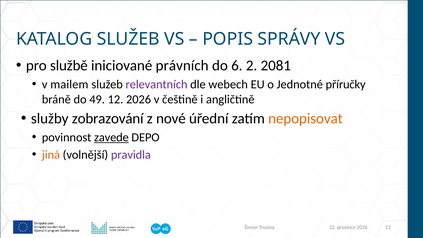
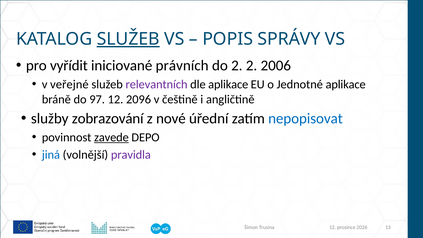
SLUŽEB at (128, 39) underline: none -> present
službě: službě -> vyřídit
do 6: 6 -> 2
2081: 2081 -> 2006
mailem: mailem -> veřejné
dle webech: webech -> aplikace
Jednotné příručky: příručky -> aplikace
49: 49 -> 97
12 2026: 2026 -> 2096
nepopisovat colour: orange -> blue
jiná colour: orange -> blue
